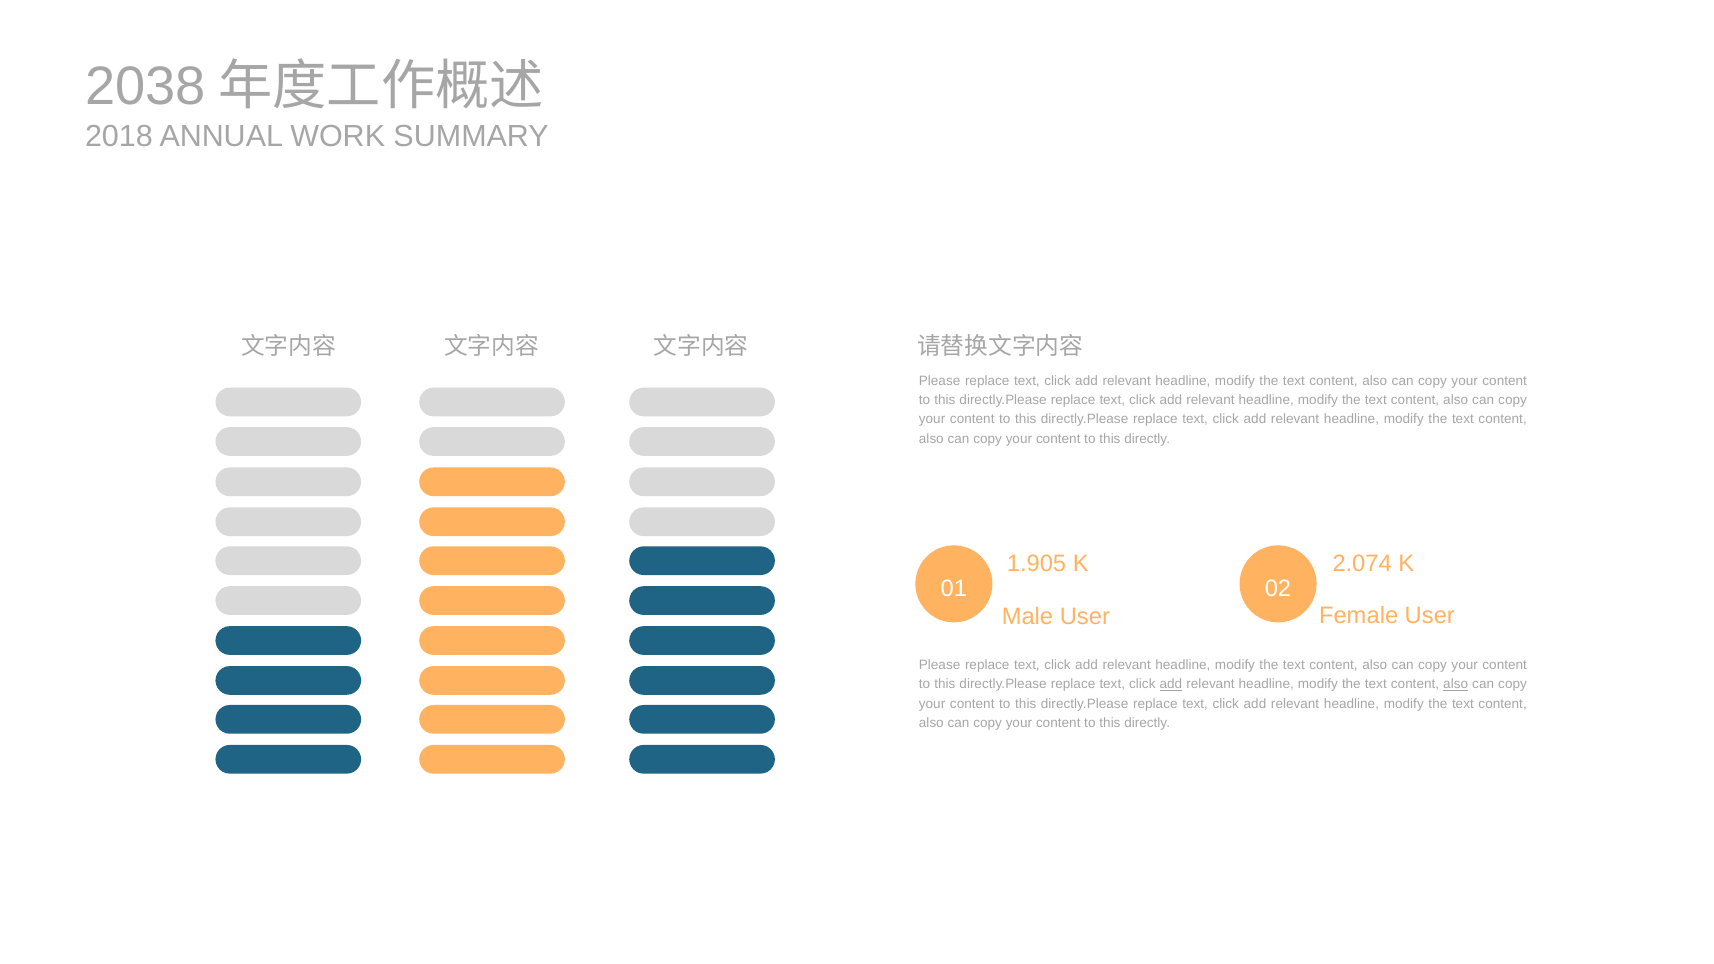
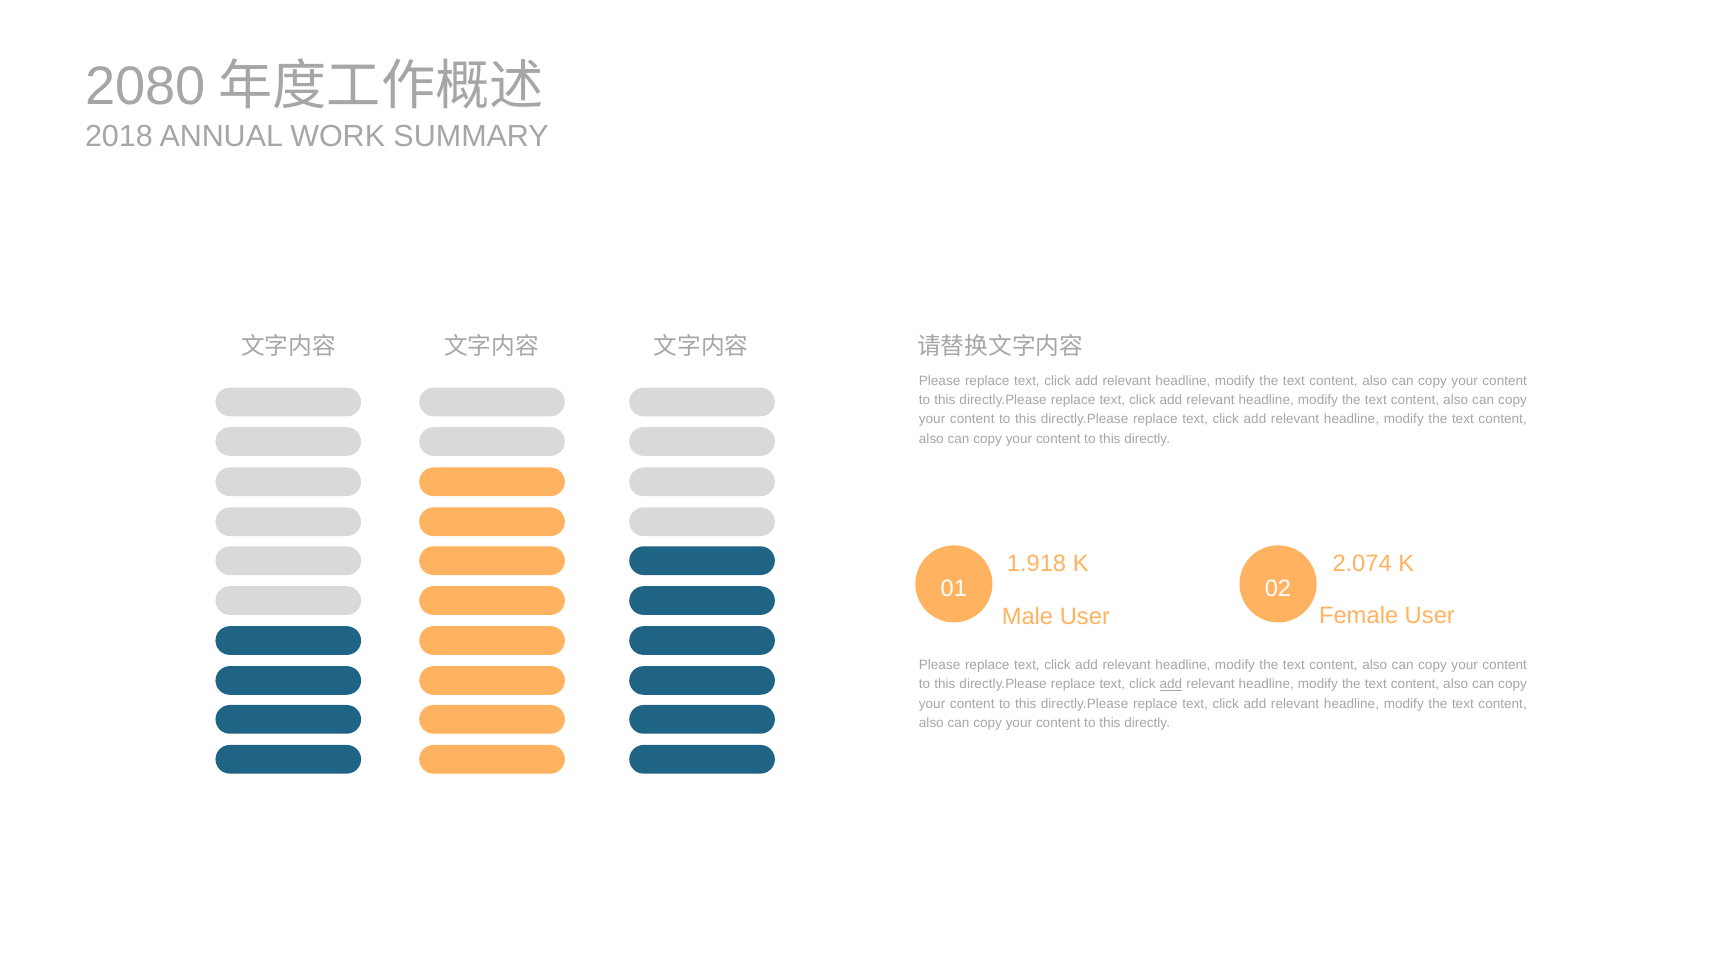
2038: 2038 -> 2080
1.905: 1.905 -> 1.918
also at (1456, 684) underline: present -> none
